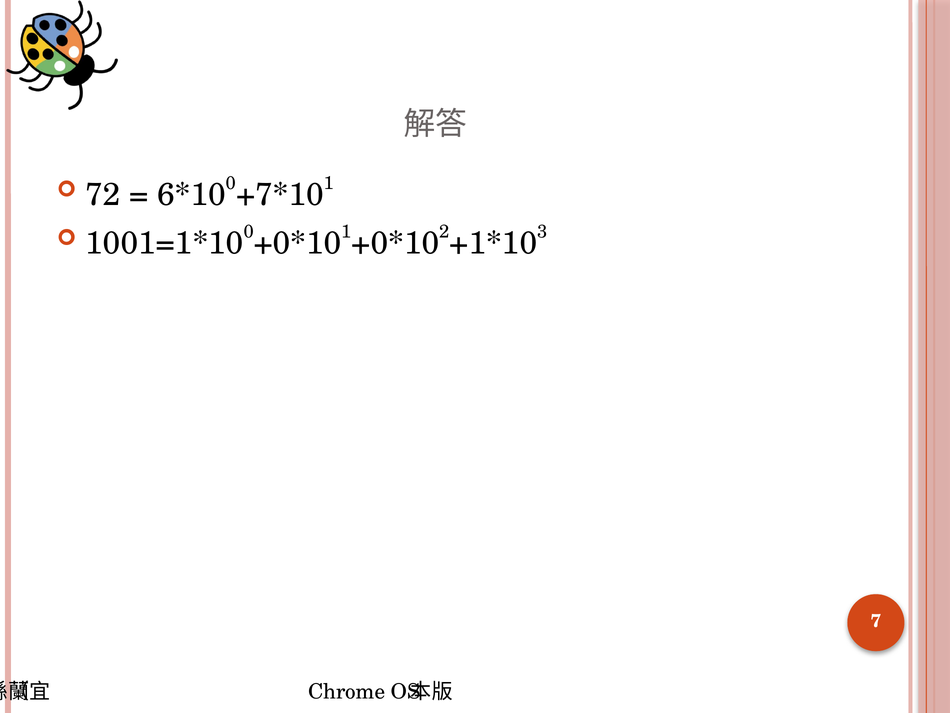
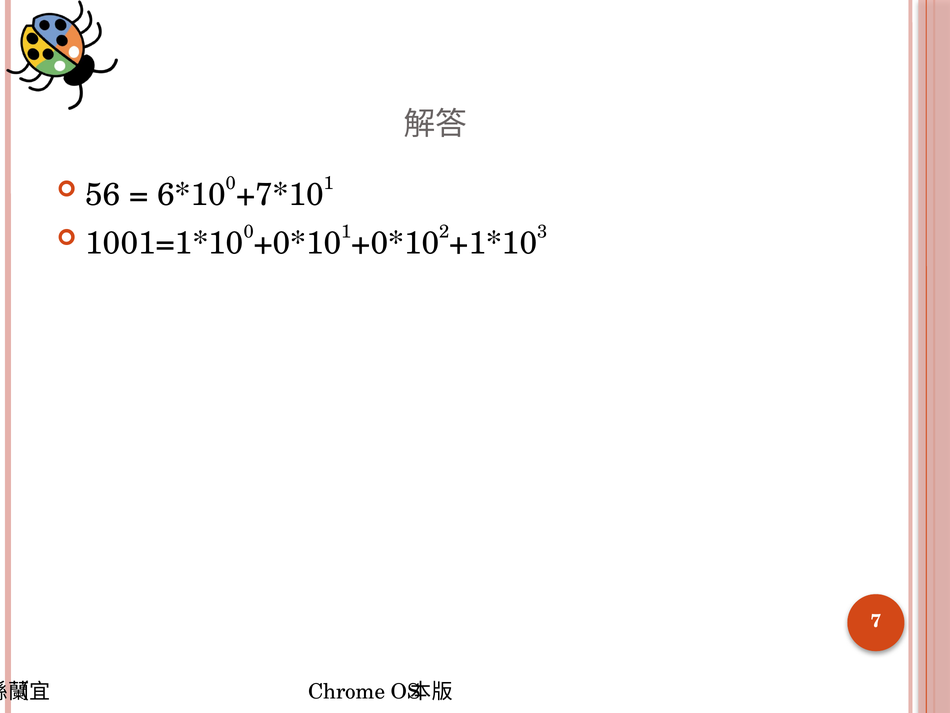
72: 72 -> 56
